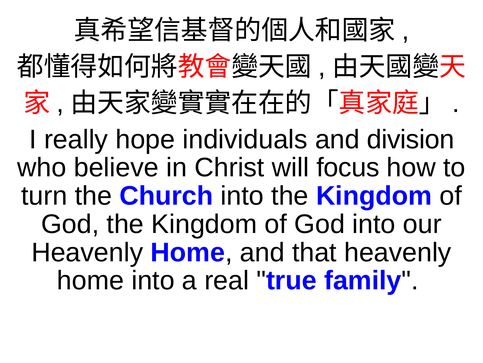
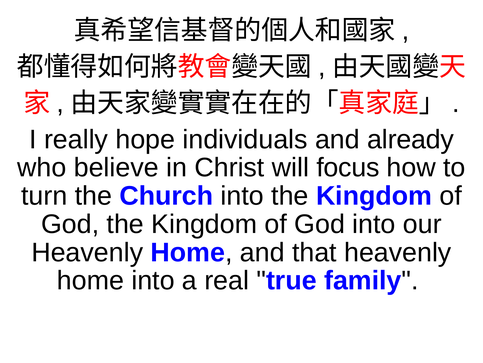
division: division -> already
